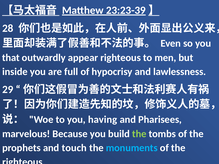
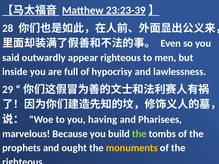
that: that -> said
touch: touch -> ought
monuments colour: light blue -> yellow
